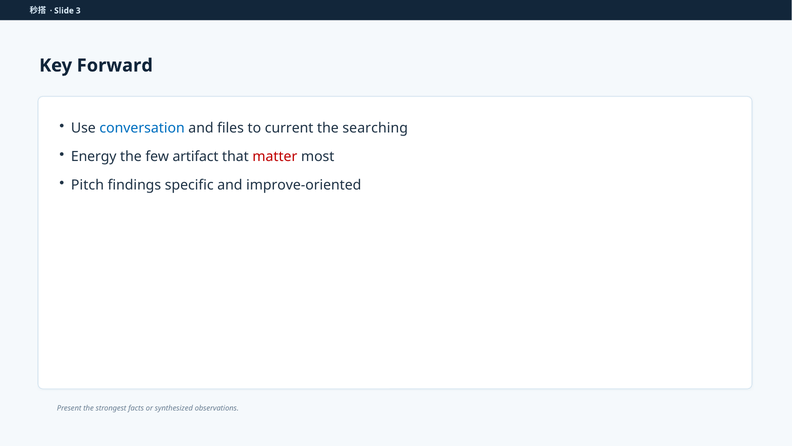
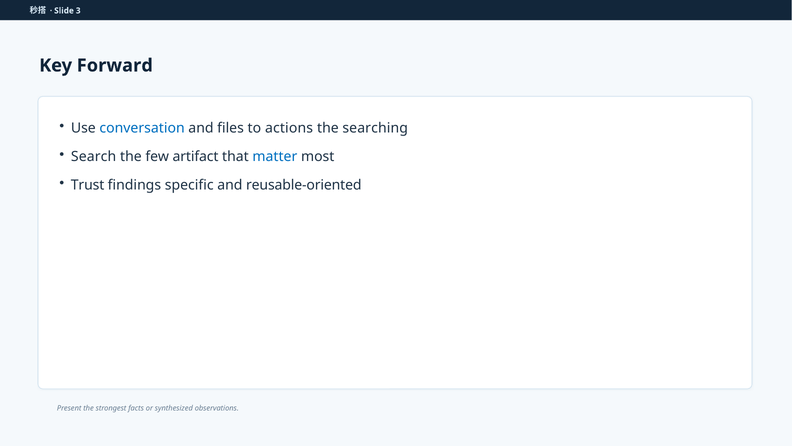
current: current -> actions
Energy: Energy -> Search
matter colour: red -> blue
Pitch: Pitch -> Trust
improve-oriented: improve-oriented -> reusable-oriented
